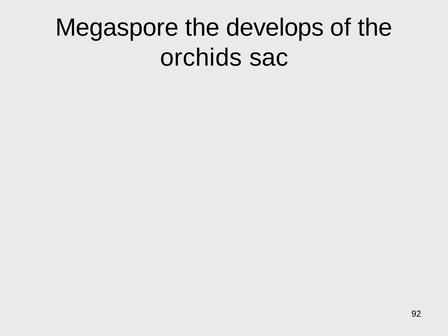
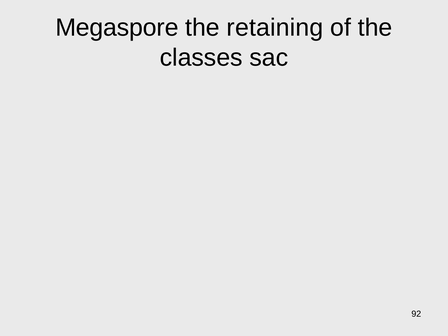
develops: develops -> retaining
orchids: orchids -> classes
